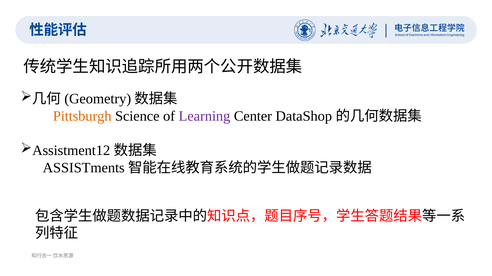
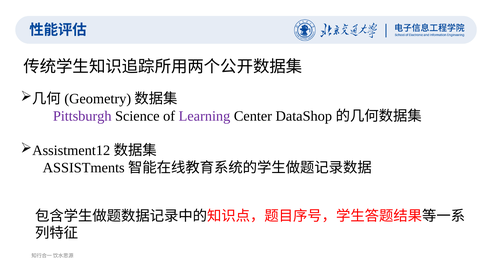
Pittsburgh colour: orange -> purple
